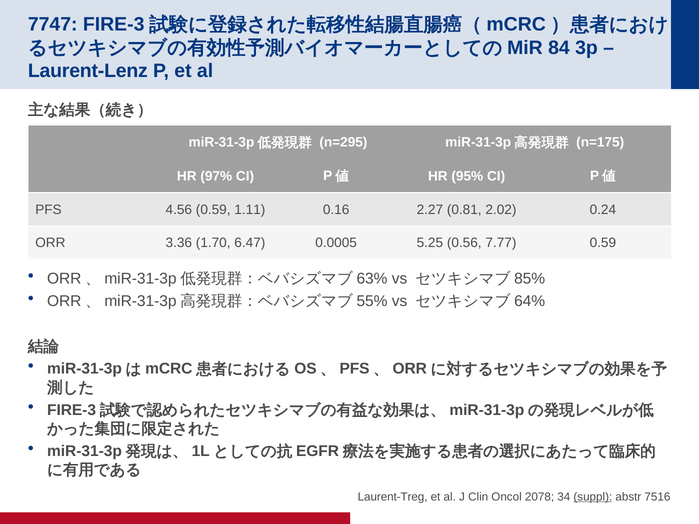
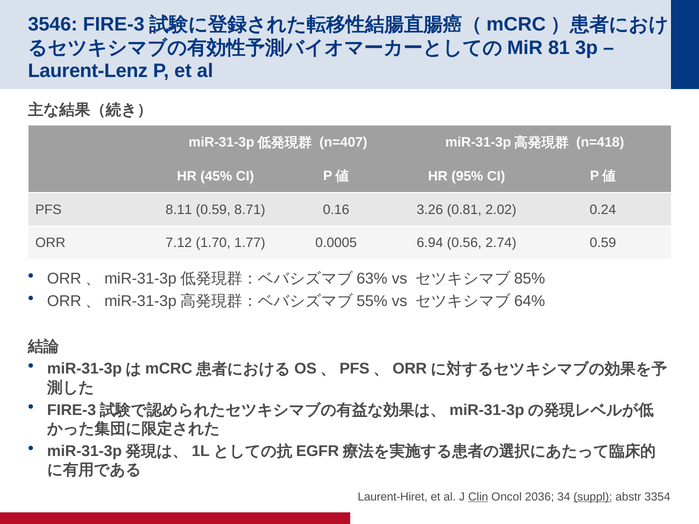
7747: 7747 -> 3546
84: 84 -> 81
n=295: n=295 -> n=407
n=175: n=175 -> n=418
97%: 97% -> 45%
4.56: 4.56 -> 8.11
1.11: 1.11 -> 8.71
2.27: 2.27 -> 3.26
3.36: 3.36 -> 7.12
6.47: 6.47 -> 1.77
5.25: 5.25 -> 6.94
7.77: 7.77 -> 2.74
Laurent-Treg: Laurent-Treg -> Laurent-Hiret
Clin underline: none -> present
2078: 2078 -> 2036
7516: 7516 -> 3354
